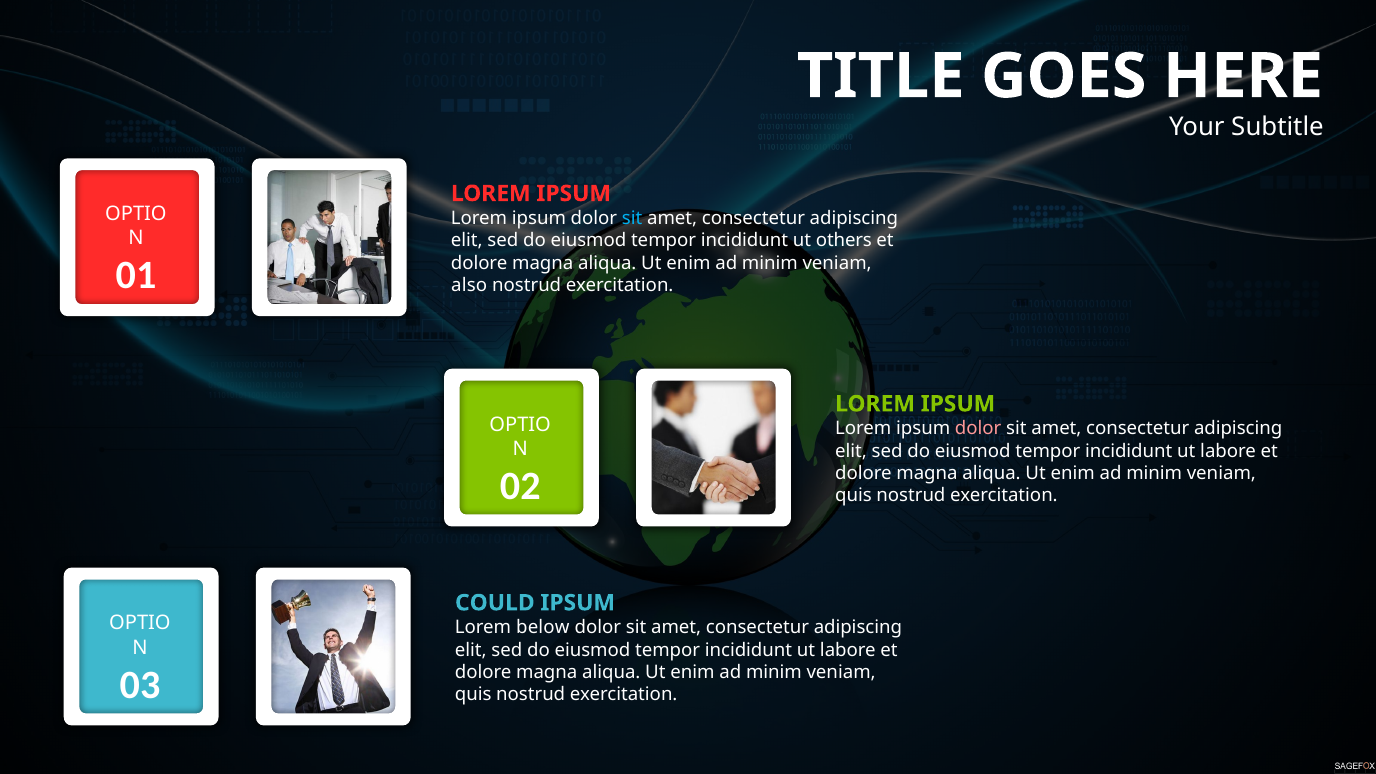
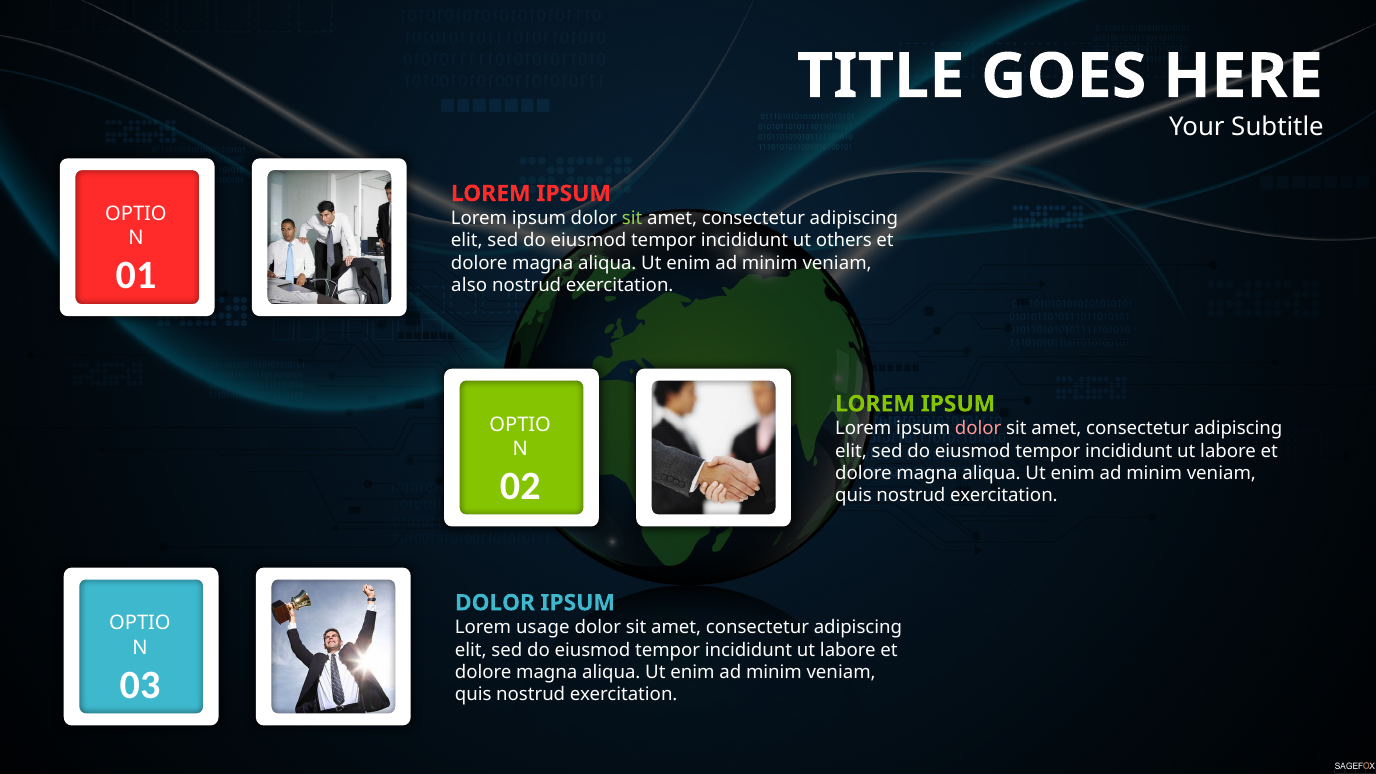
sit at (632, 218) colour: light blue -> light green
COULD at (495, 603): COULD -> DOLOR
below: below -> usage
